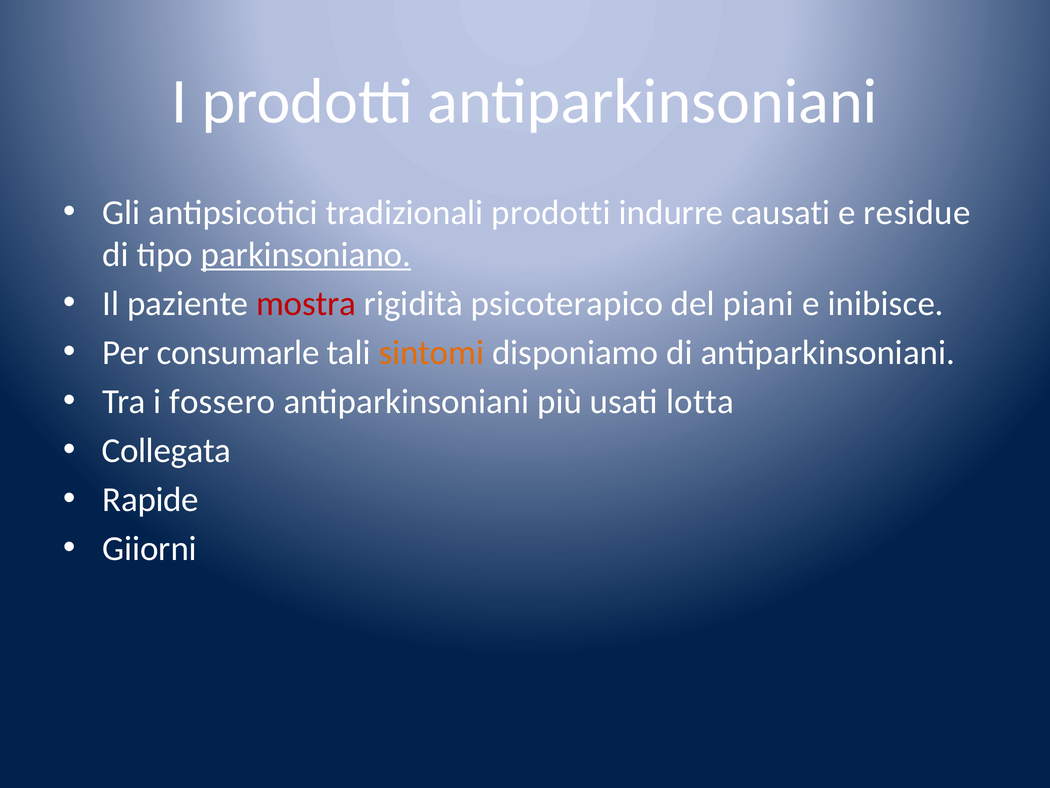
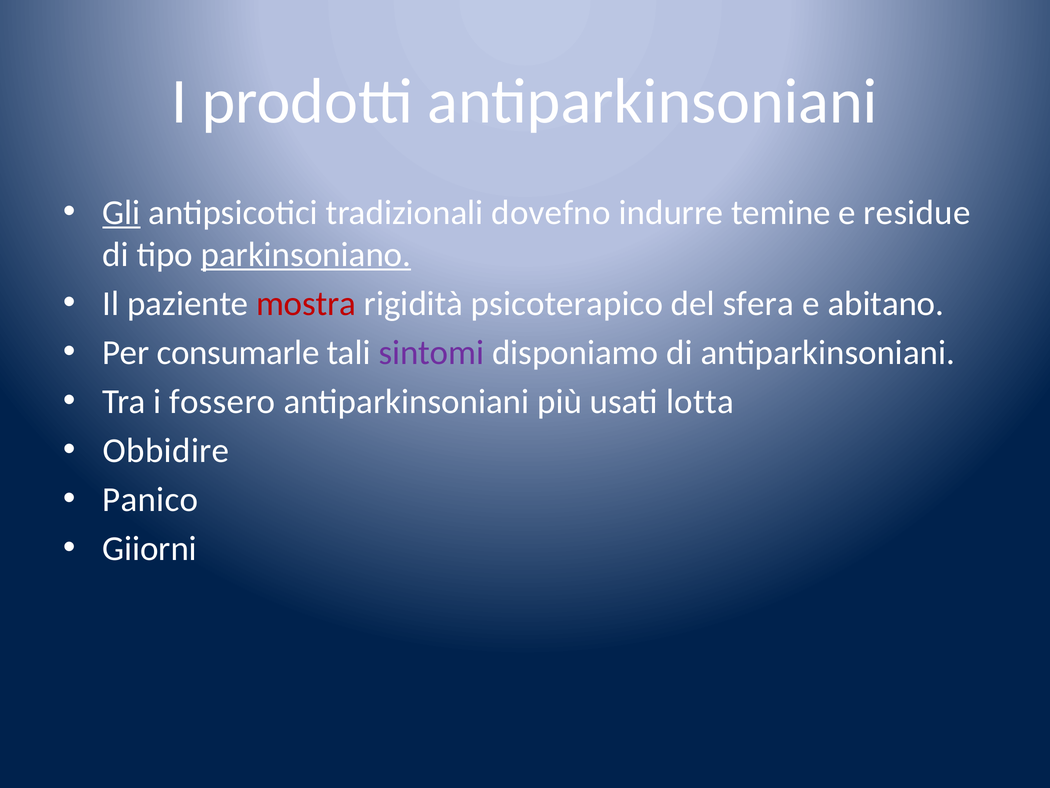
Gli underline: none -> present
tradizionali prodotti: prodotti -> dovefno
causati: causati -> temine
piani: piani -> sfera
inibisce: inibisce -> abitano
sintomi colour: orange -> purple
Collegata: Collegata -> Obbidire
Rapide: Rapide -> Panico
